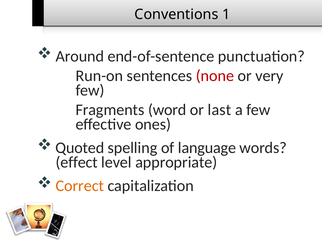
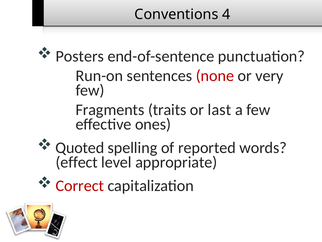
1: 1 -> 4
Around: Around -> Posters
word: word -> traits
language: language -> reported
Correct colour: orange -> red
